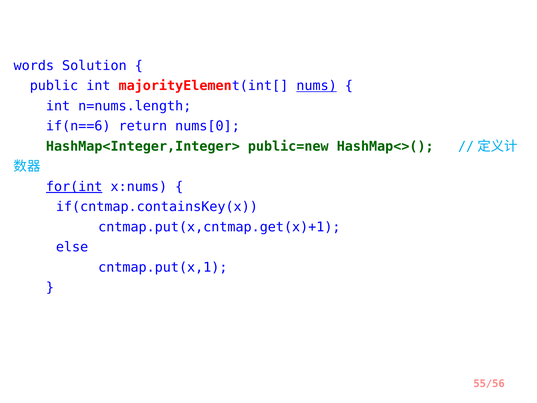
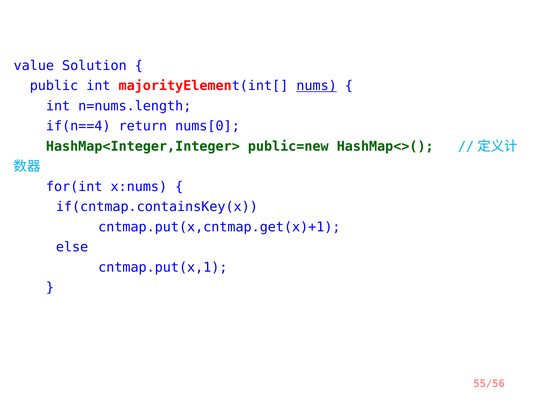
words: words -> value
if(n==6: if(n==6 -> if(n==4
for(int underline: present -> none
